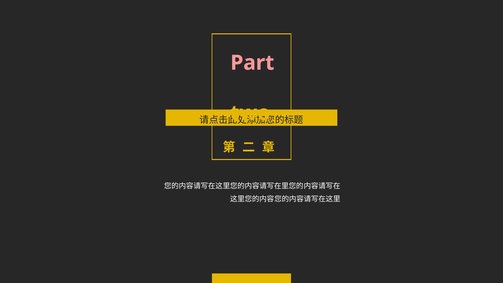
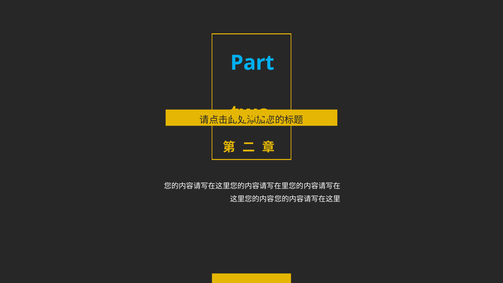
Part colour: pink -> light blue
